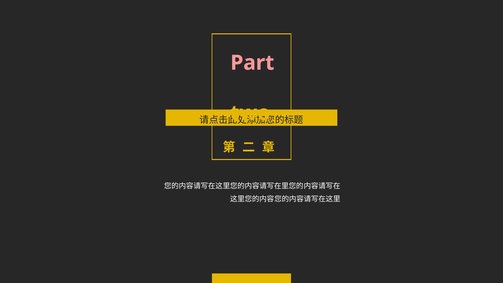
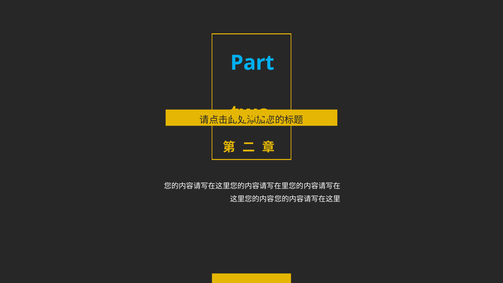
Part colour: pink -> light blue
